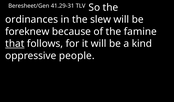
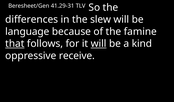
ordinances: ordinances -> differences
foreknew: foreknew -> language
will at (99, 44) underline: none -> present
people: people -> receive
